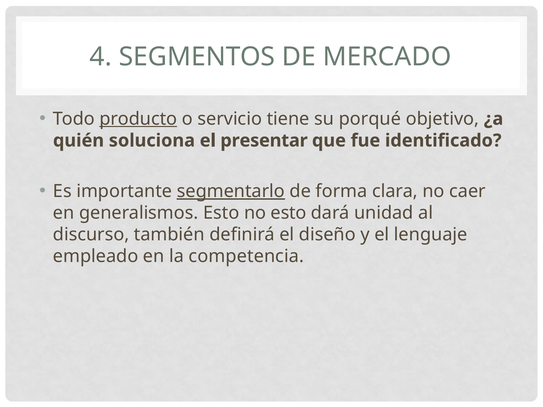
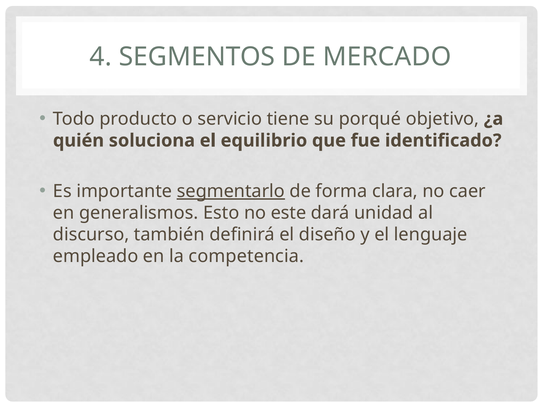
producto underline: present -> none
presentar: presentar -> equilibrio
no esto: esto -> este
